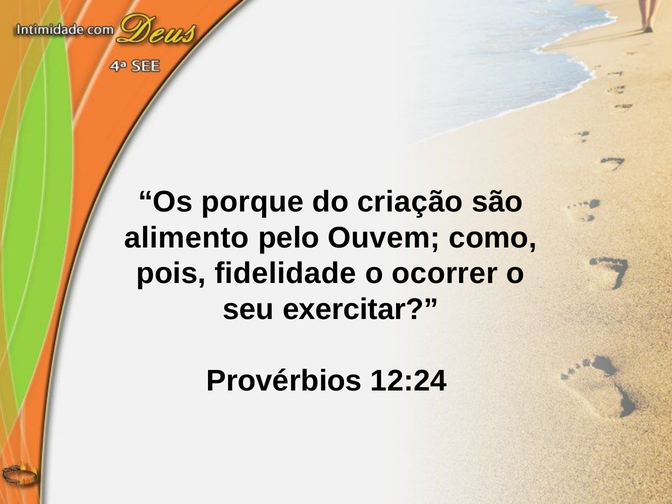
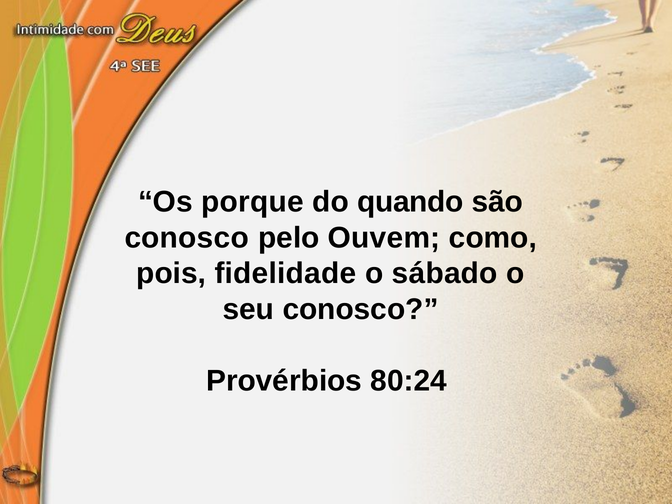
criação: criação -> quando
alimento at (187, 238): alimento -> conosco
ocorrer: ocorrer -> sábado
seu exercitar: exercitar -> conosco
12:24: 12:24 -> 80:24
